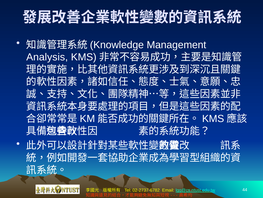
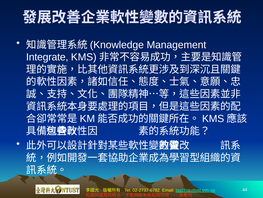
Analysis: Analysis -> Integrate
